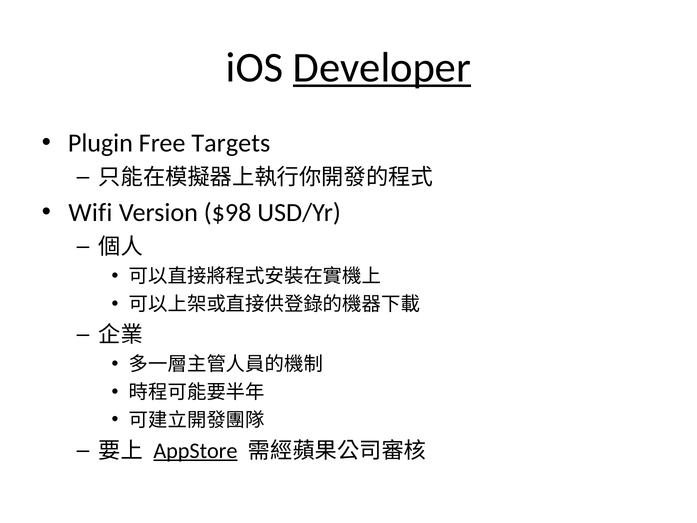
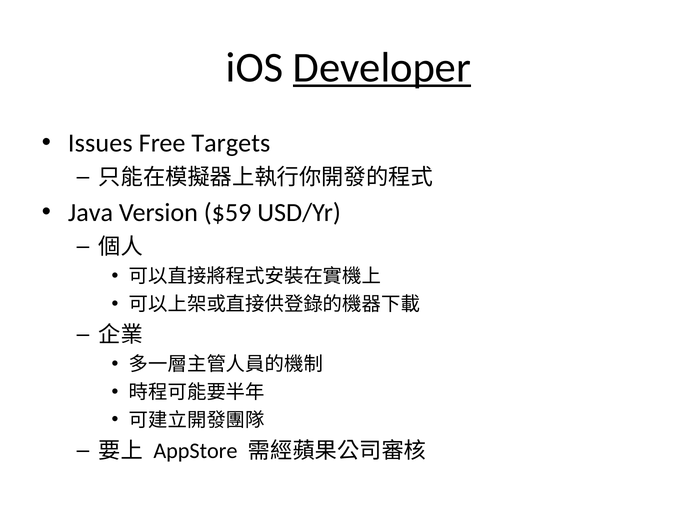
Plugin: Plugin -> Issues
Wifi: Wifi -> Java
$98: $98 -> $59
AppStore underline: present -> none
